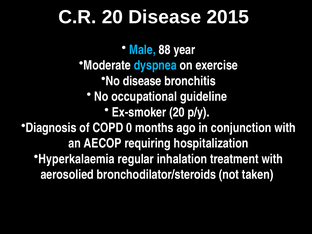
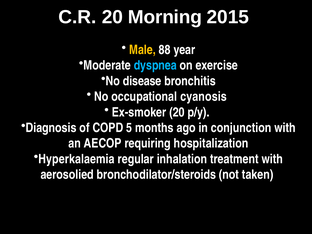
20 Disease: Disease -> Morning
Male colour: light blue -> yellow
guideline: guideline -> cyanosis
0: 0 -> 5
